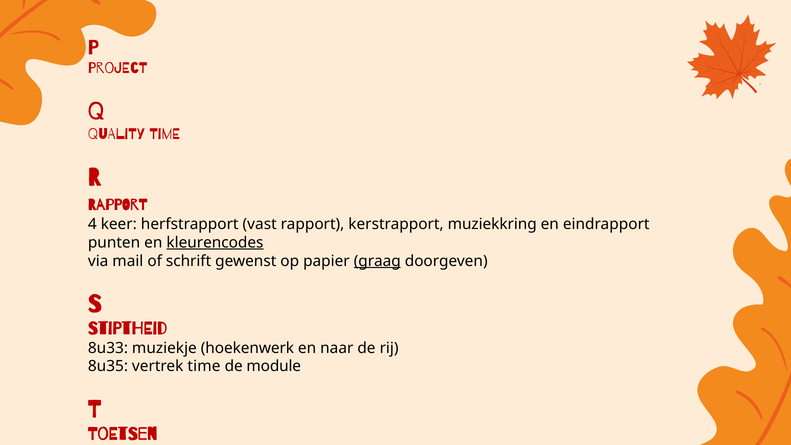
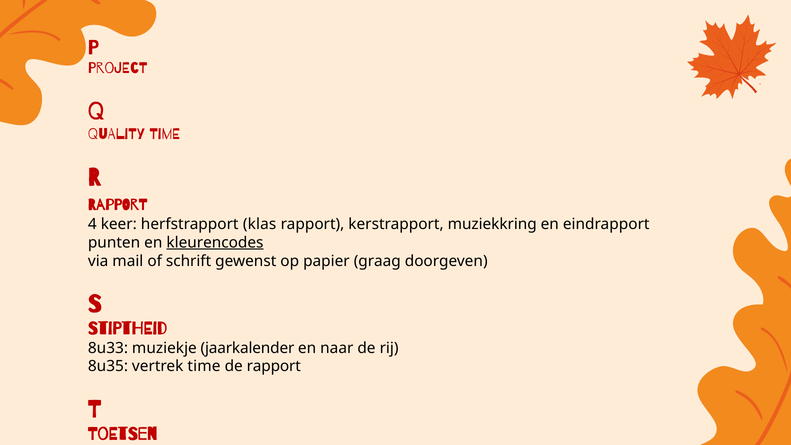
herfstrapport vast: vast -> klas
graag at (377, 261) underline: present -> none
hoekenwerk: hoekenwerk -> jaarkalender
de module: module -> rapport
